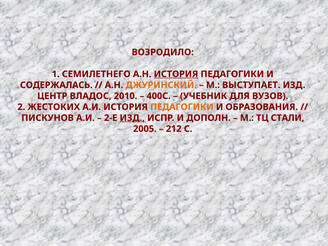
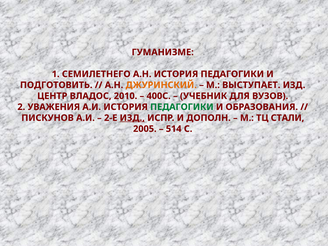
ВОЗРОДИЛО: ВОЗРОДИЛО -> ГУМАНИЗМЕ
ИСТОРИЯ at (176, 74) underline: present -> none
СОДЕРЖАЛАСЬ: СОДЕРЖАЛАСЬ -> ПОДГОТОВИТЬ
ЖЕСТОКИХ: ЖЕСТОКИХ -> УВАЖЕНИЯ
ПЕДАГОГИКИ at (182, 107) colour: orange -> green
212: 212 -> 514
